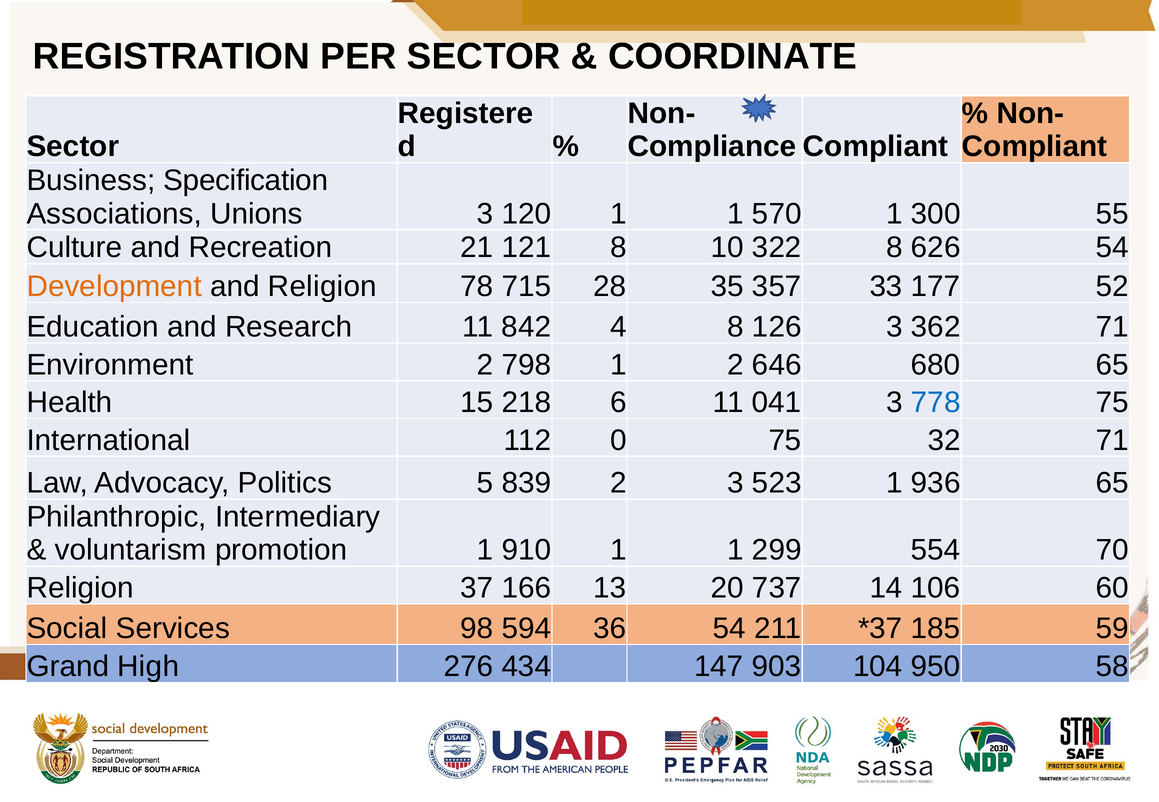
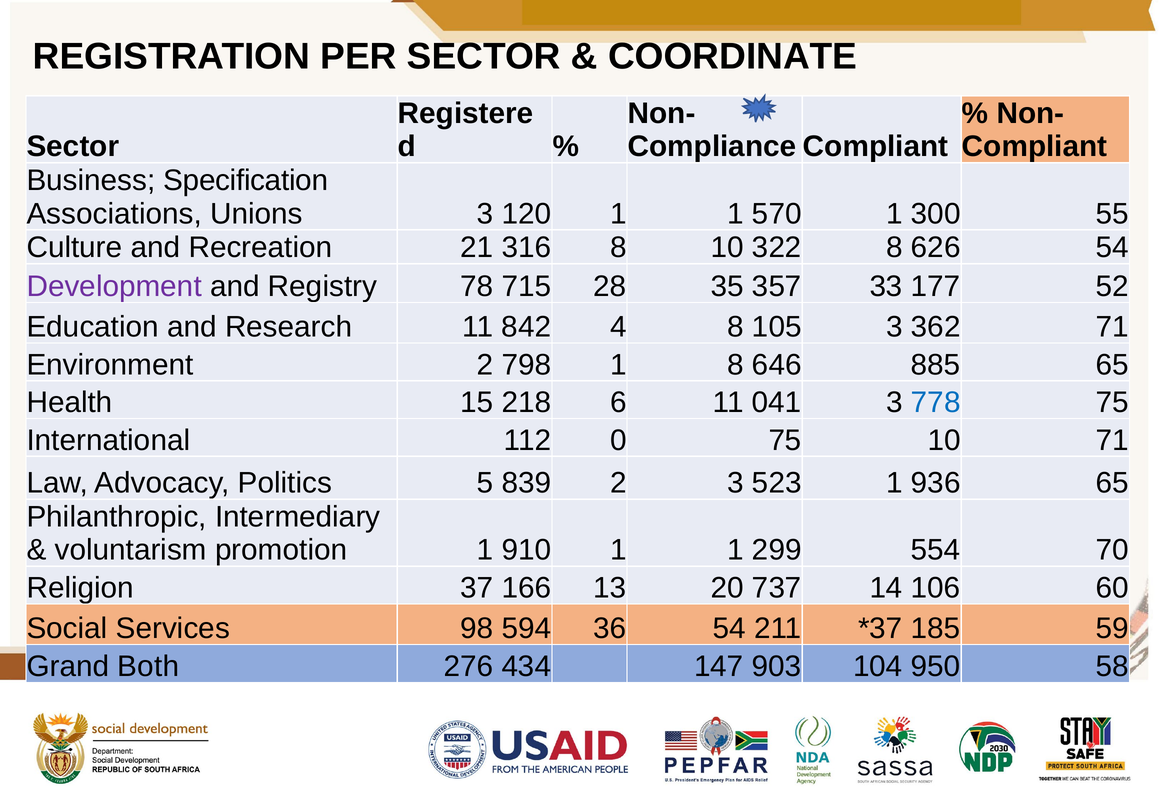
121: 121 -> 316
Development colour: orange -> purple
and Religion: Religion -> Registry
126: 126 -> 105
1 2: 2 -> 8
680: 680 -> 885
75 32: 32 -> 10
High: High -> Both
